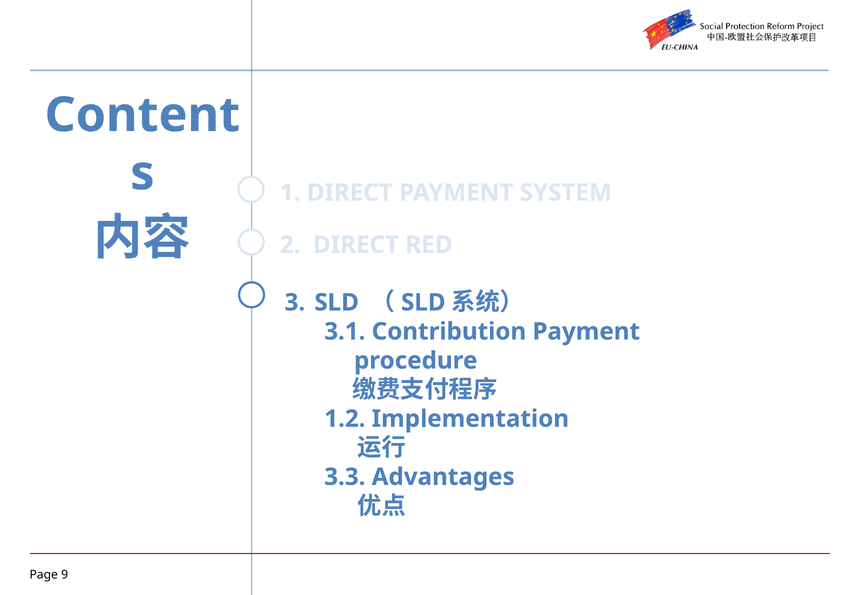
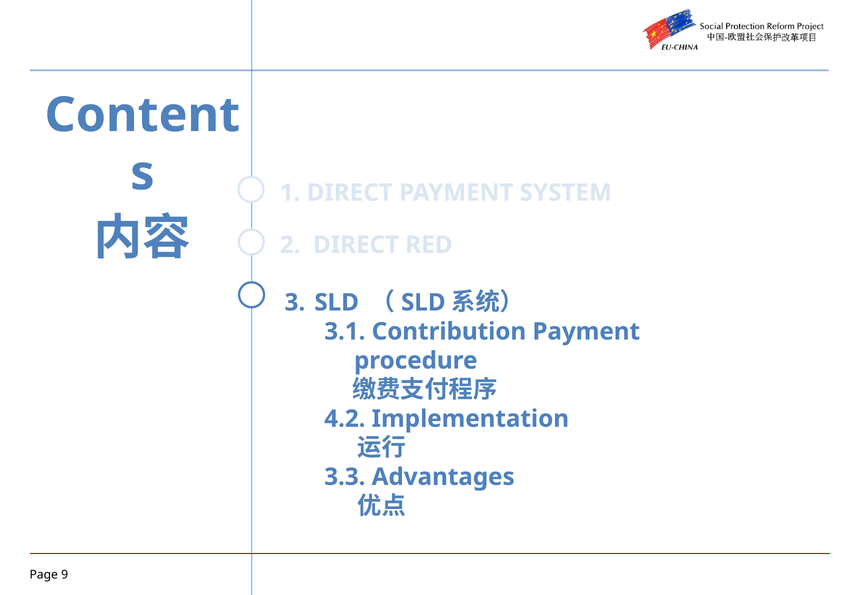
1.2: 1.2 -> 4.2
